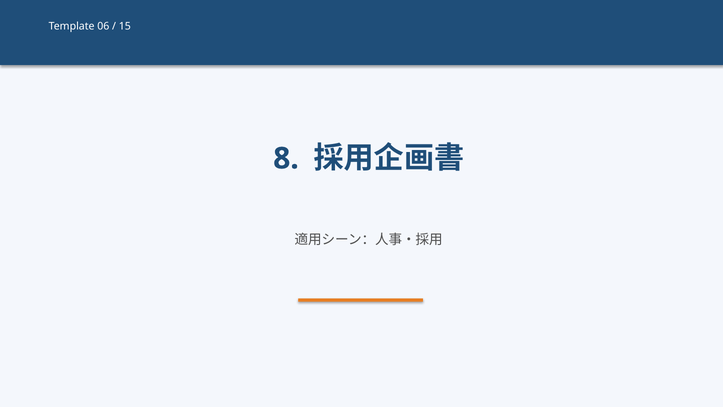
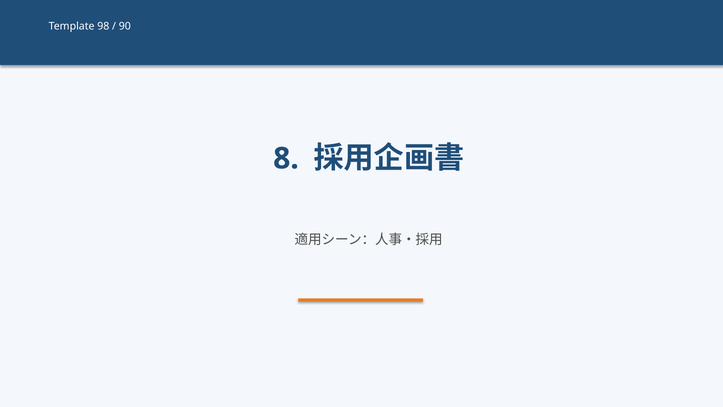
06: 06 -> 98
15: 15 -> 90
